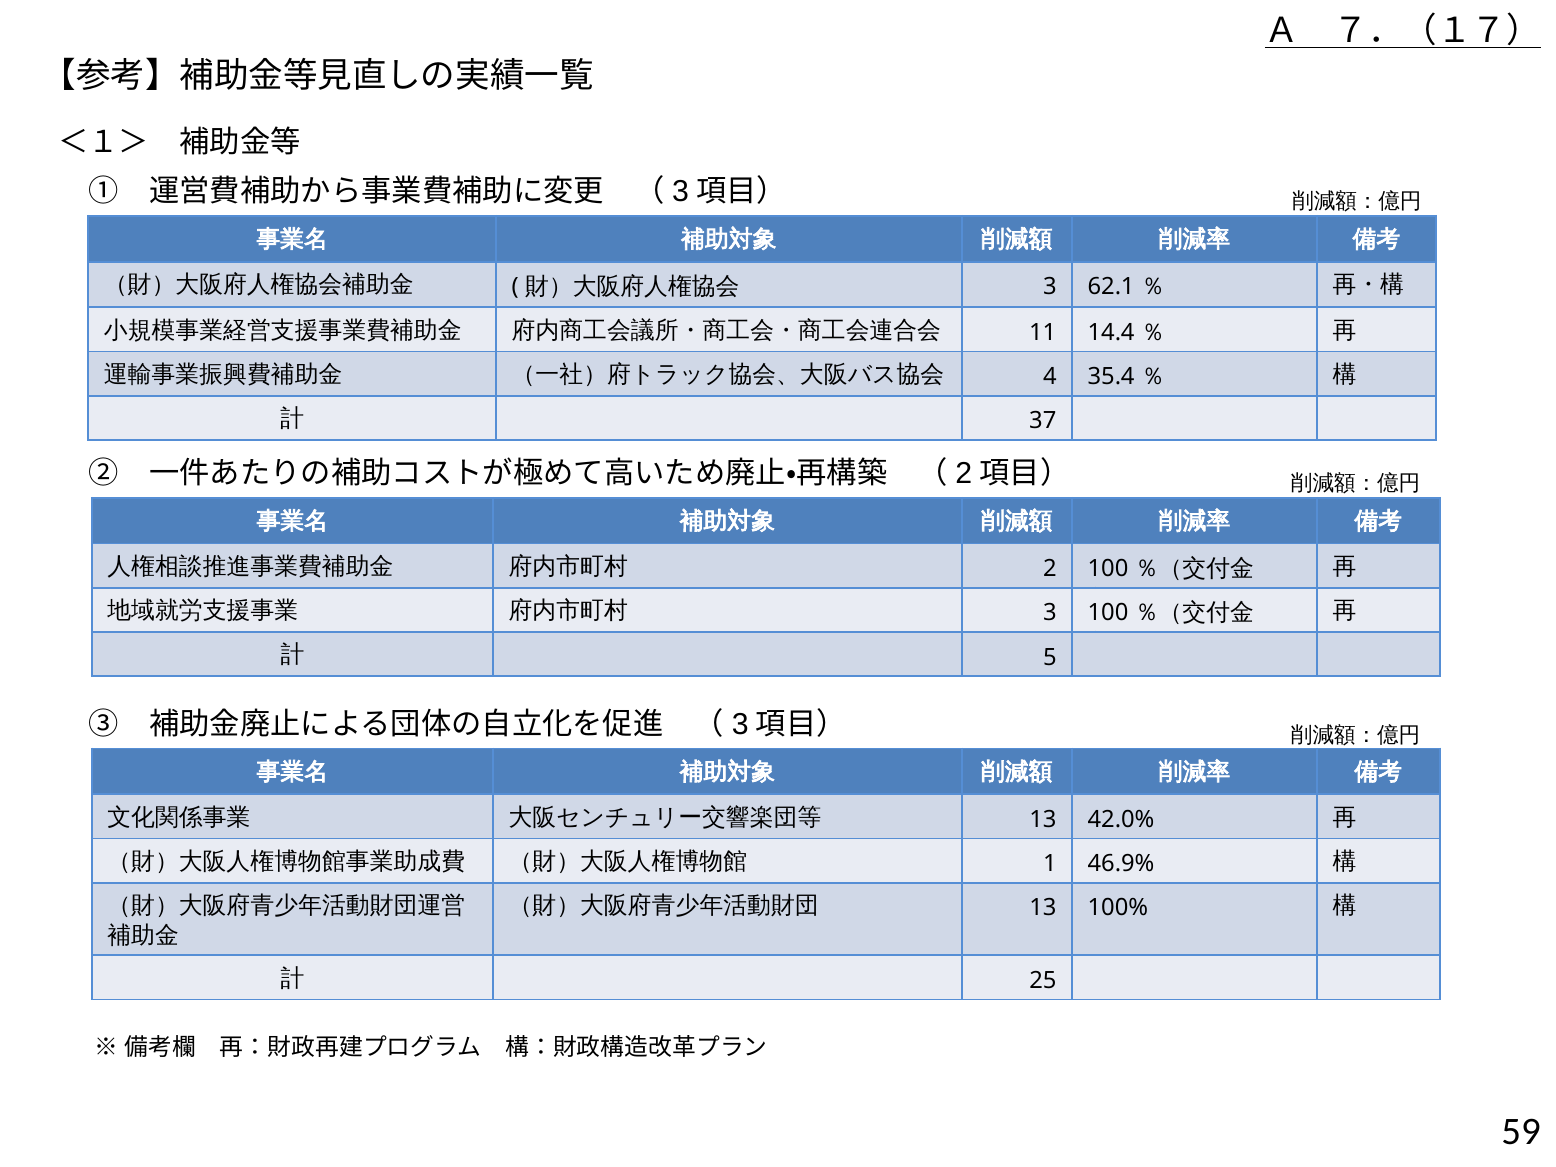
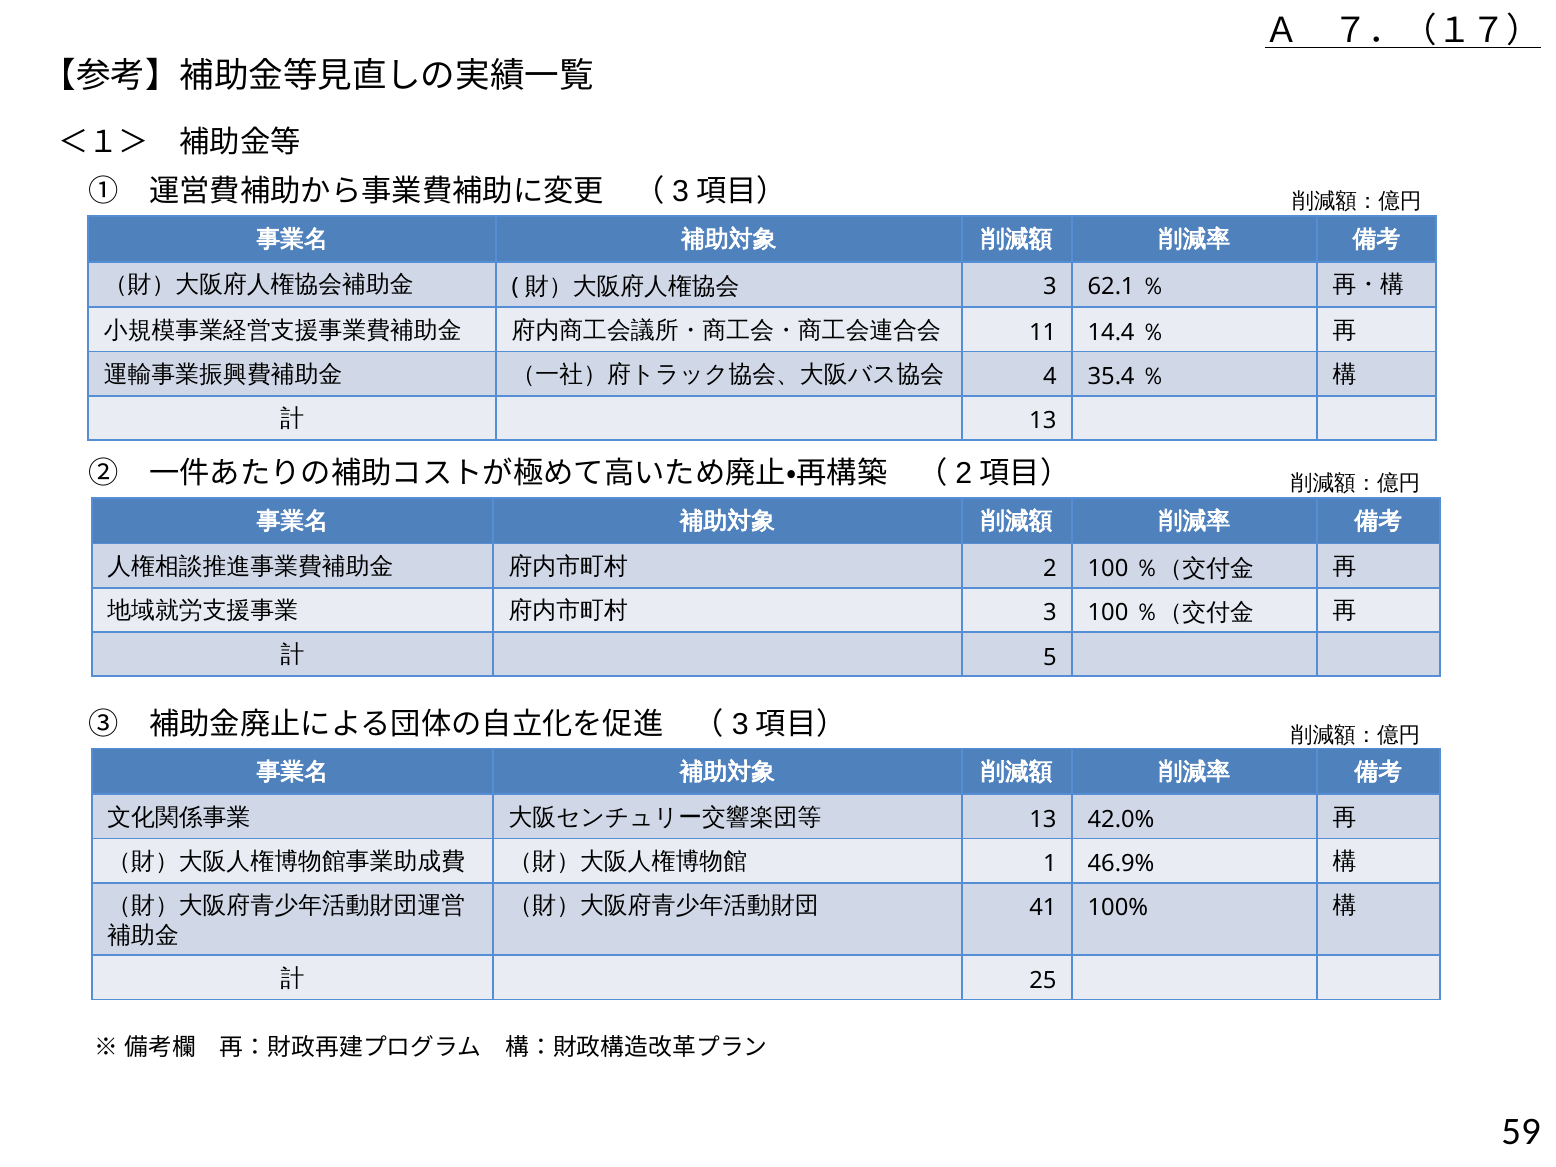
37 at (1043, 421): 37 -> 13
13 at (1043, 908): 13 -> 41
